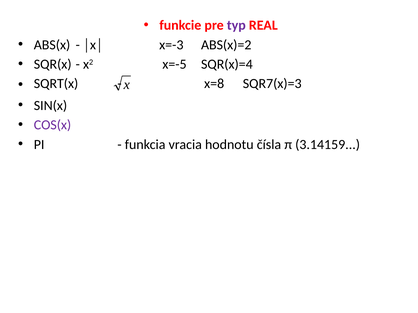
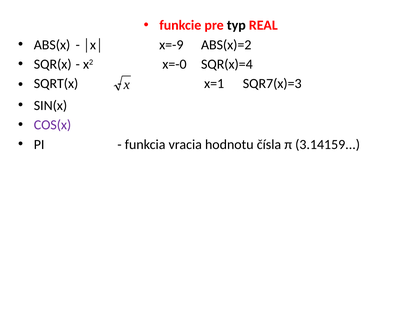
typ colour: purple -> black
x=-3: x=-3 -> x=-9
x=-5: x=-5 -> x=-0
x=8: x=8 -> x=1
